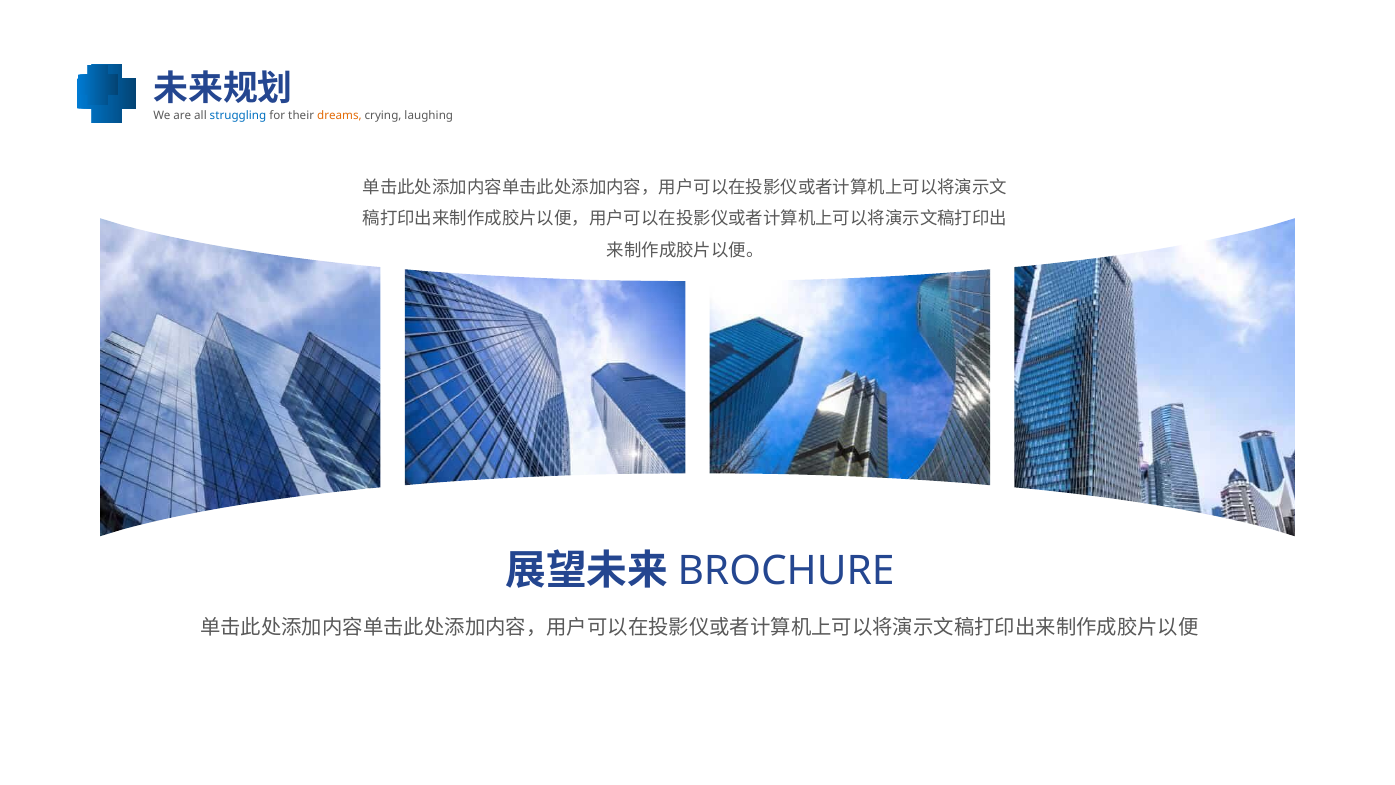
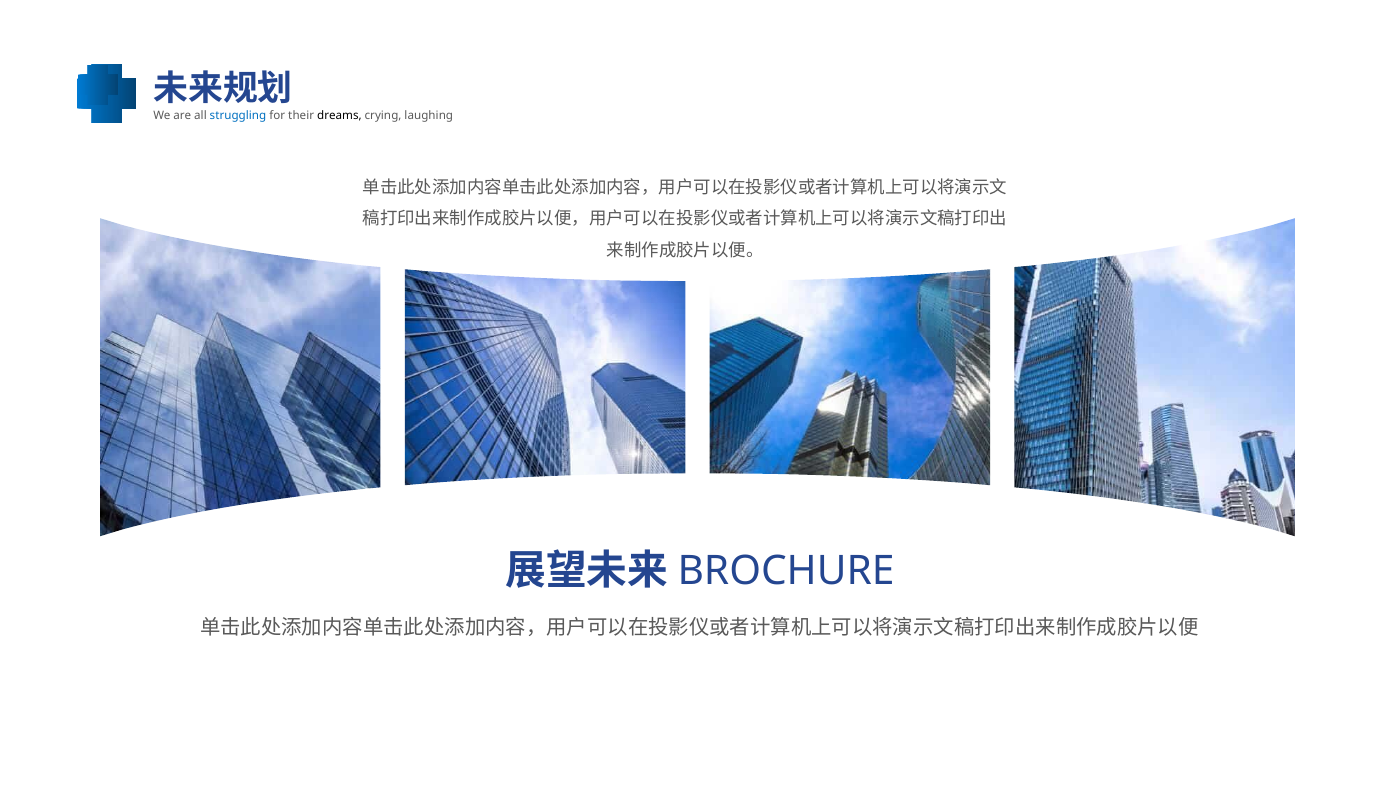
dreams at (339, 115) colour: orange -> black
